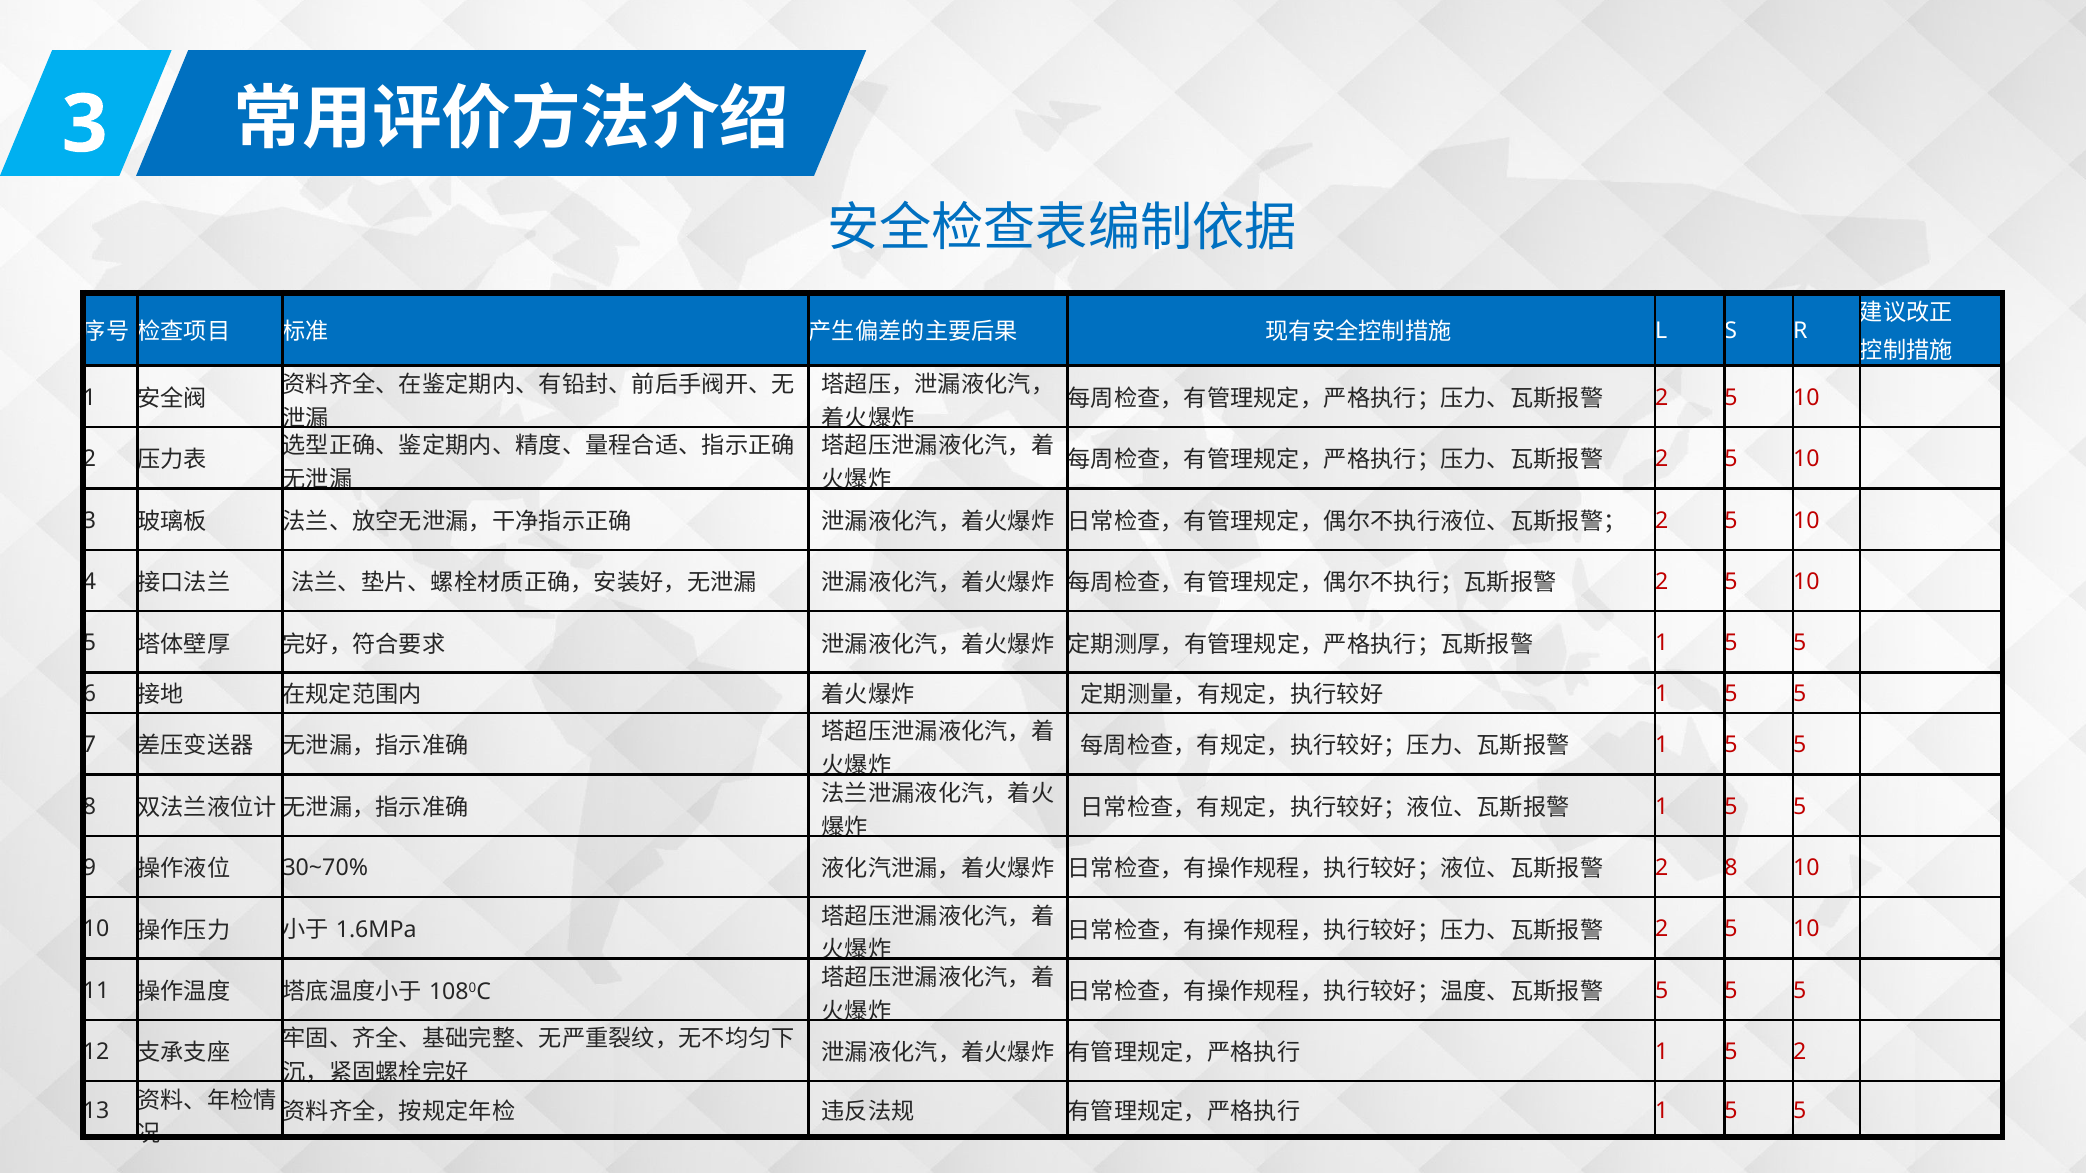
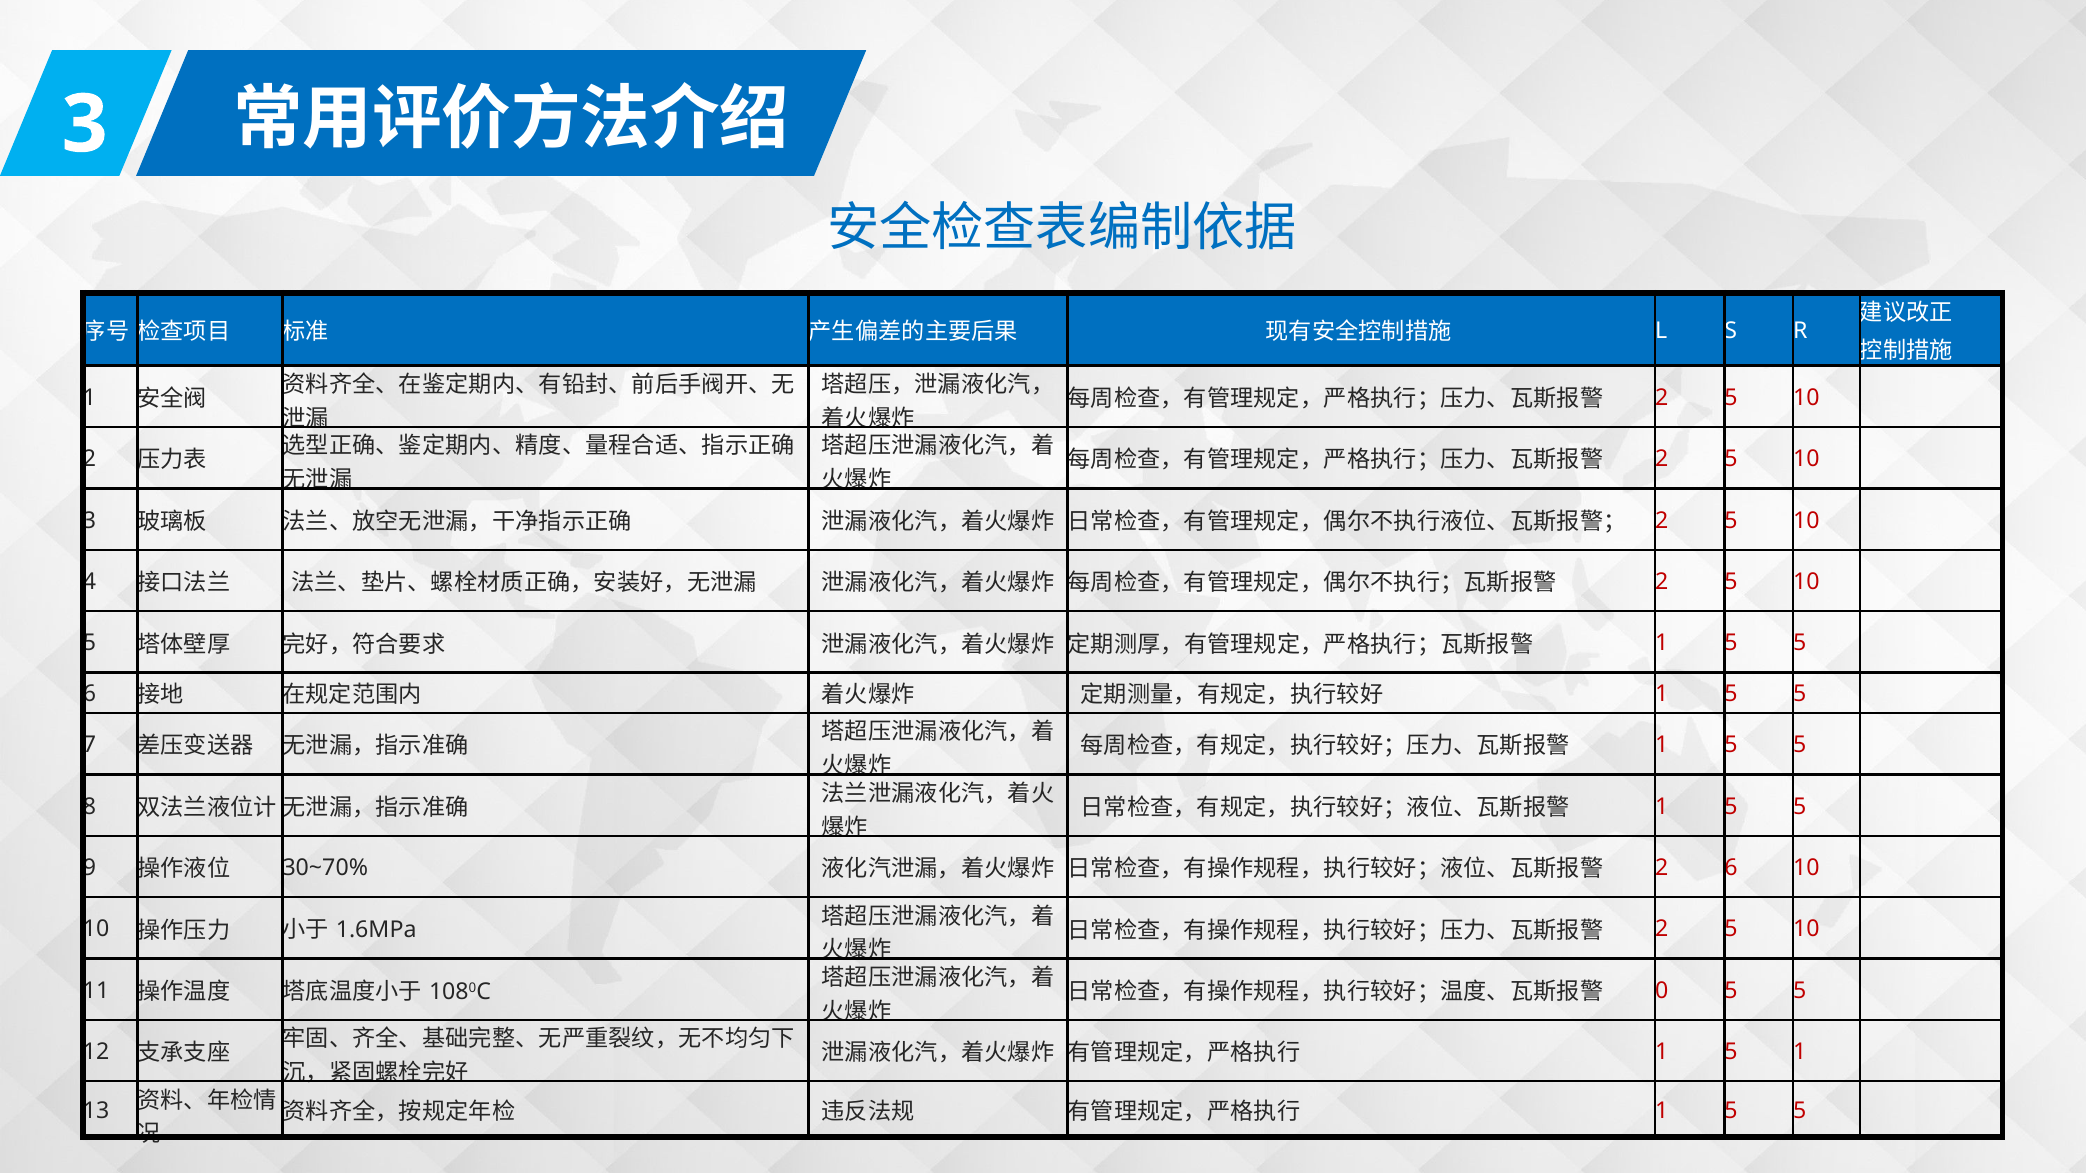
2 8: 8 -> 6
5 at (1662, 991): 5 -> 0
5 2: 2 -> 1
